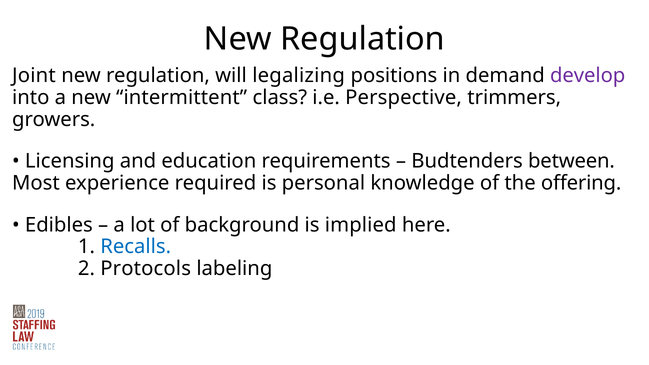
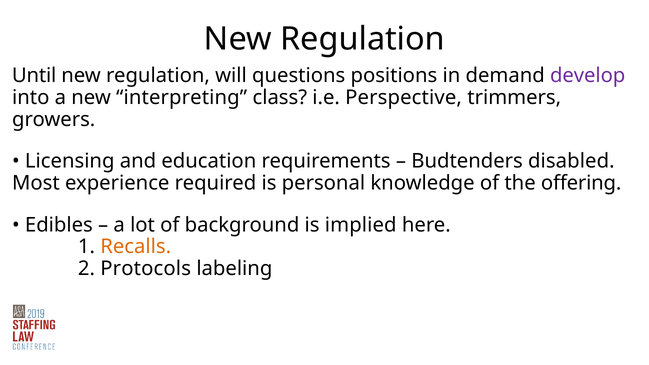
Joint: Joint -> Until
legalizing: legalizing -> questions
intermittent: intermittent -> interpreting
between: between -> disabled
Recalls colour: blue -> orange
